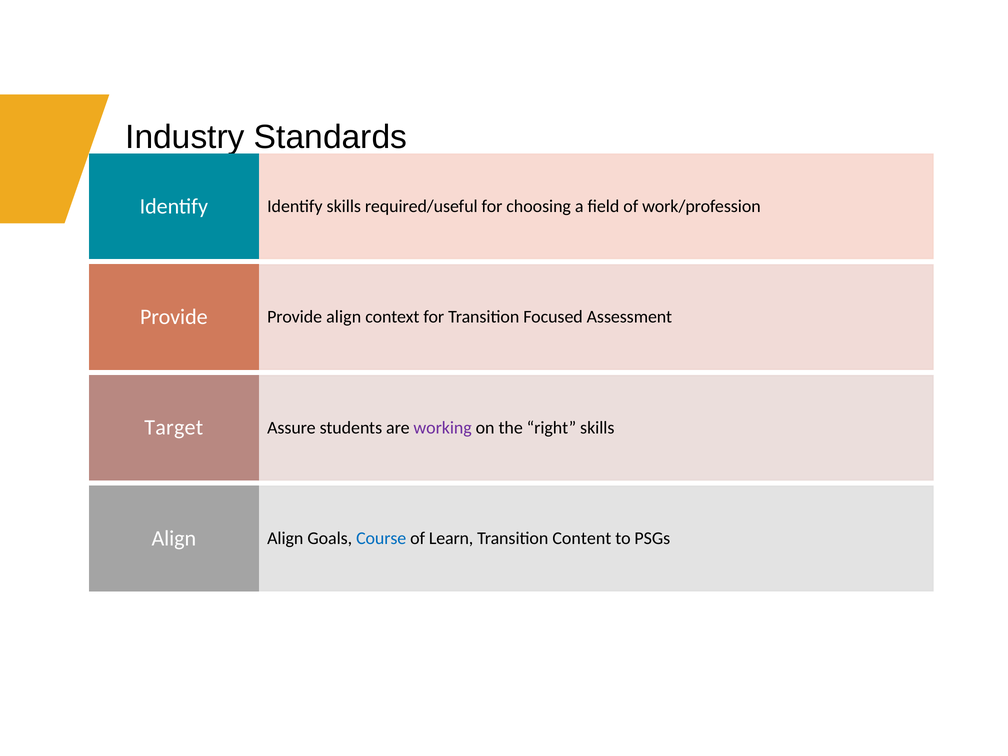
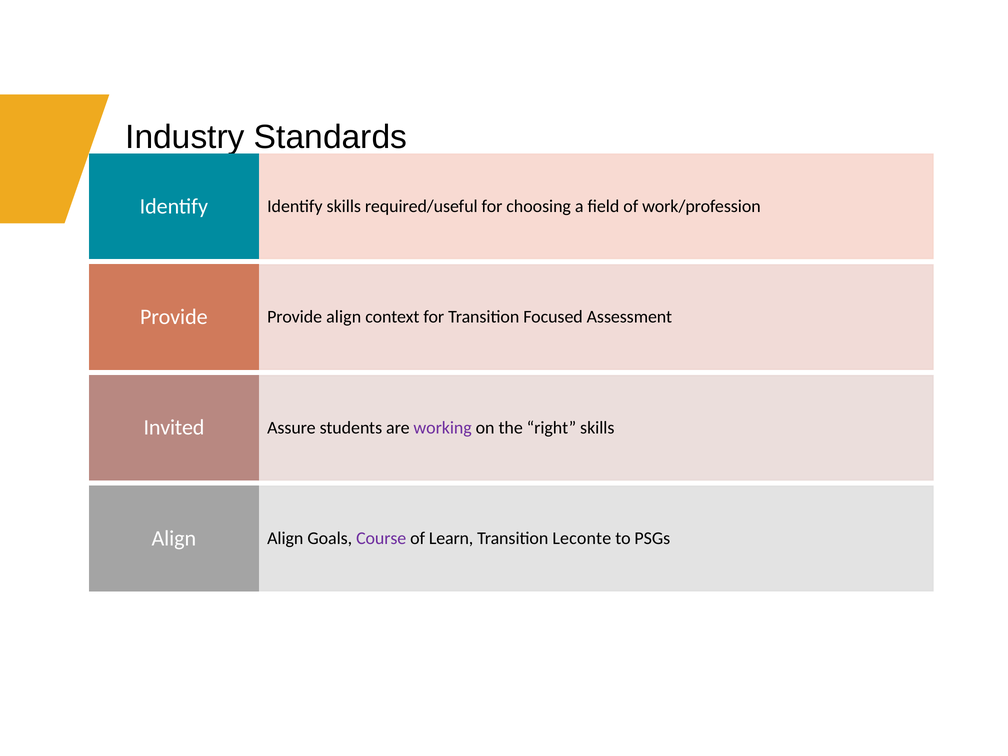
Target: Target -> Invited
Course colour: blue -> purple
Content: Content -> Leconte
